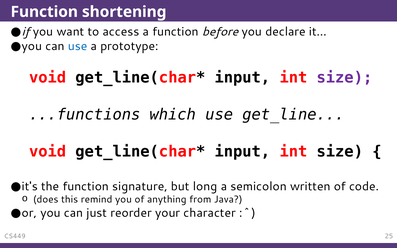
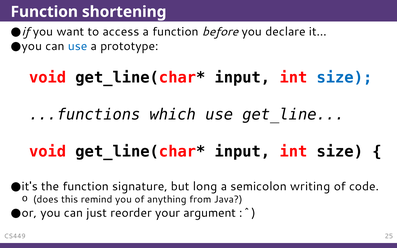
size at (344, 77) colour: purple -> blue
written: written -> writing
character: character -> argument
